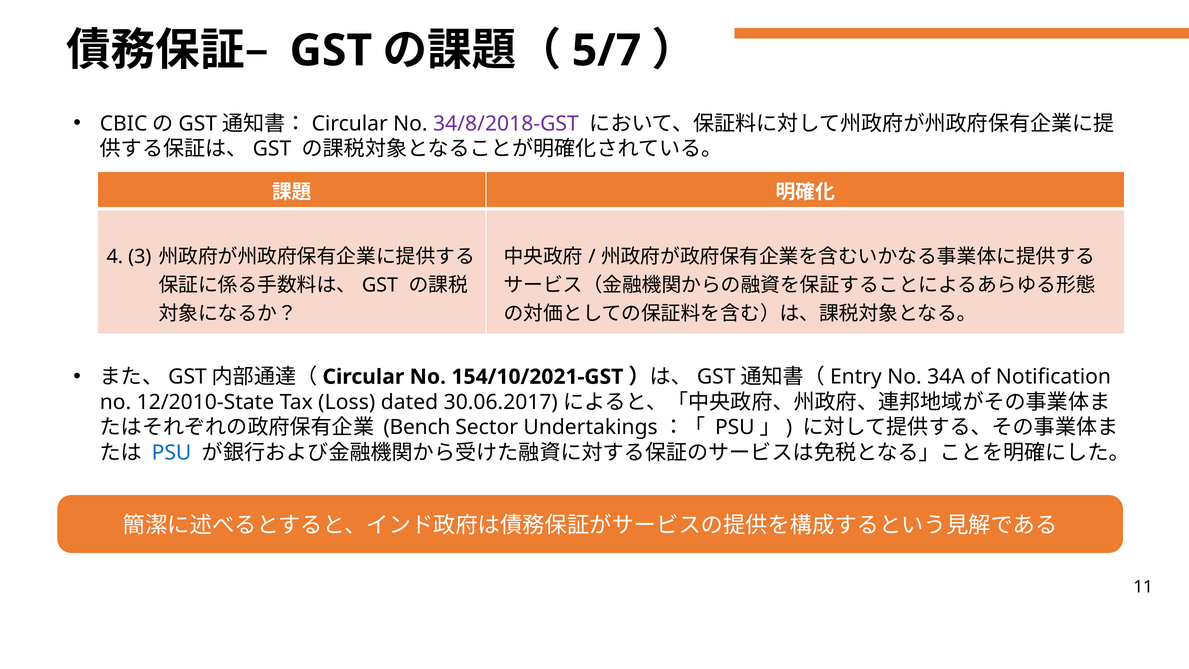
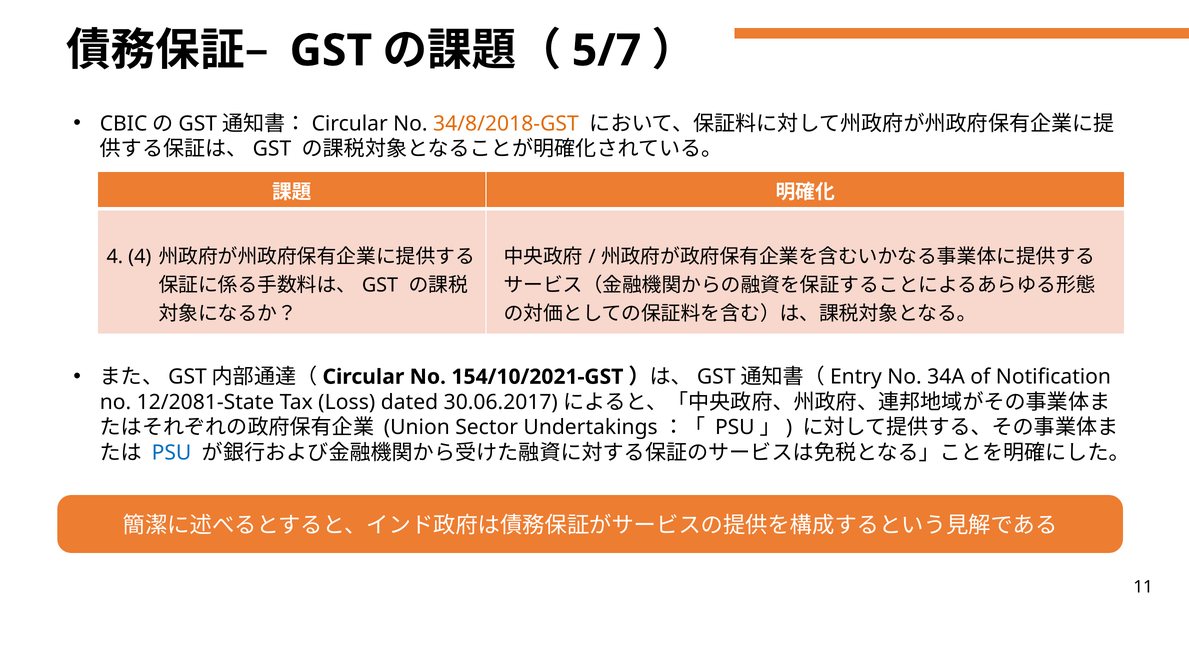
34/8/2018-GST colour: purple -> orange
4 3: 3 -> 4
12/2010-State: 12/2010-State -> 12/2081-State
Bench: Bench -> Union
